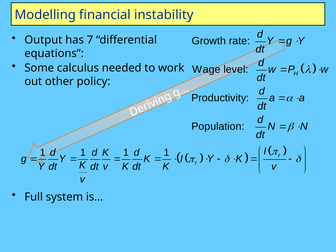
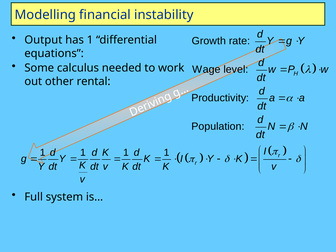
has 7: 7 -> 1
policy: policy -> rental
